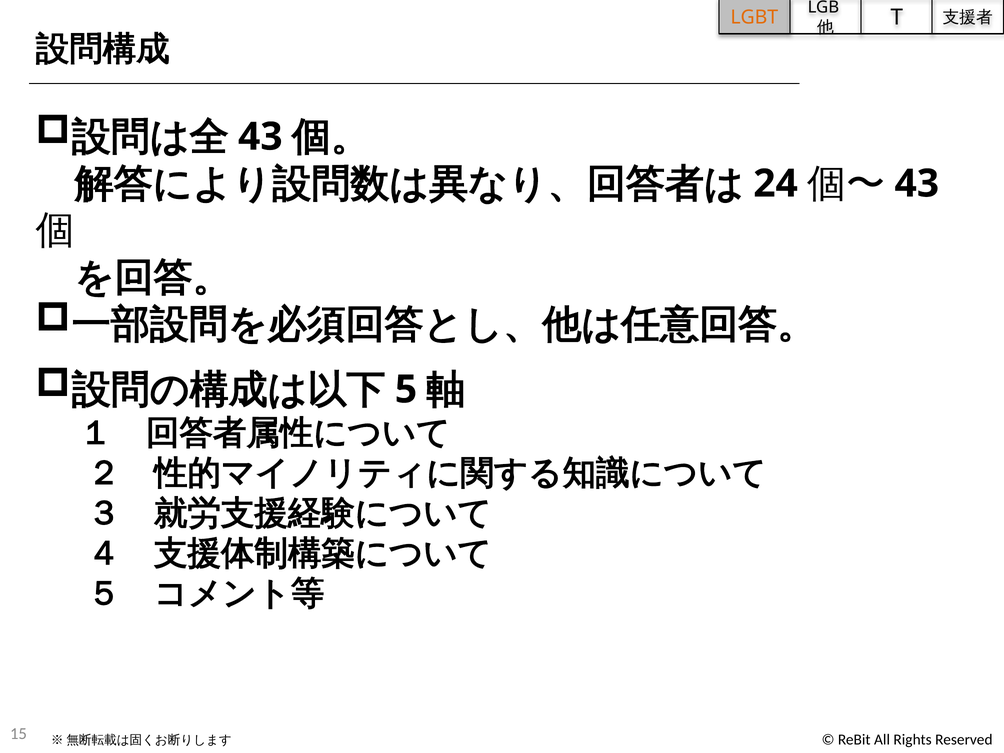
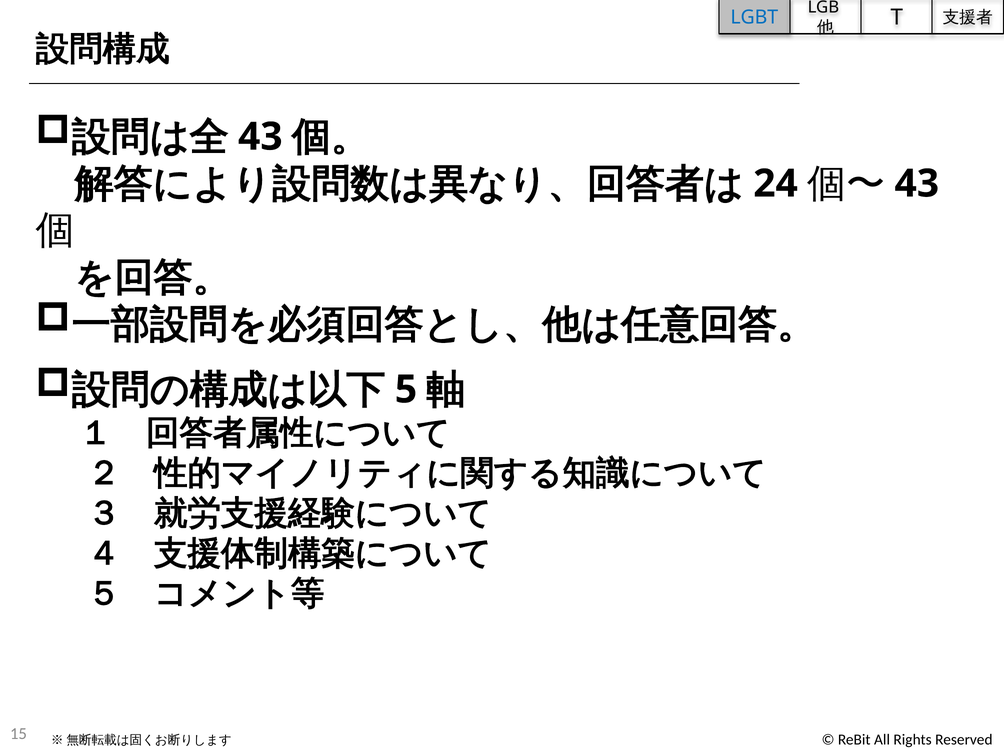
LGBT colour: orange -> blue
